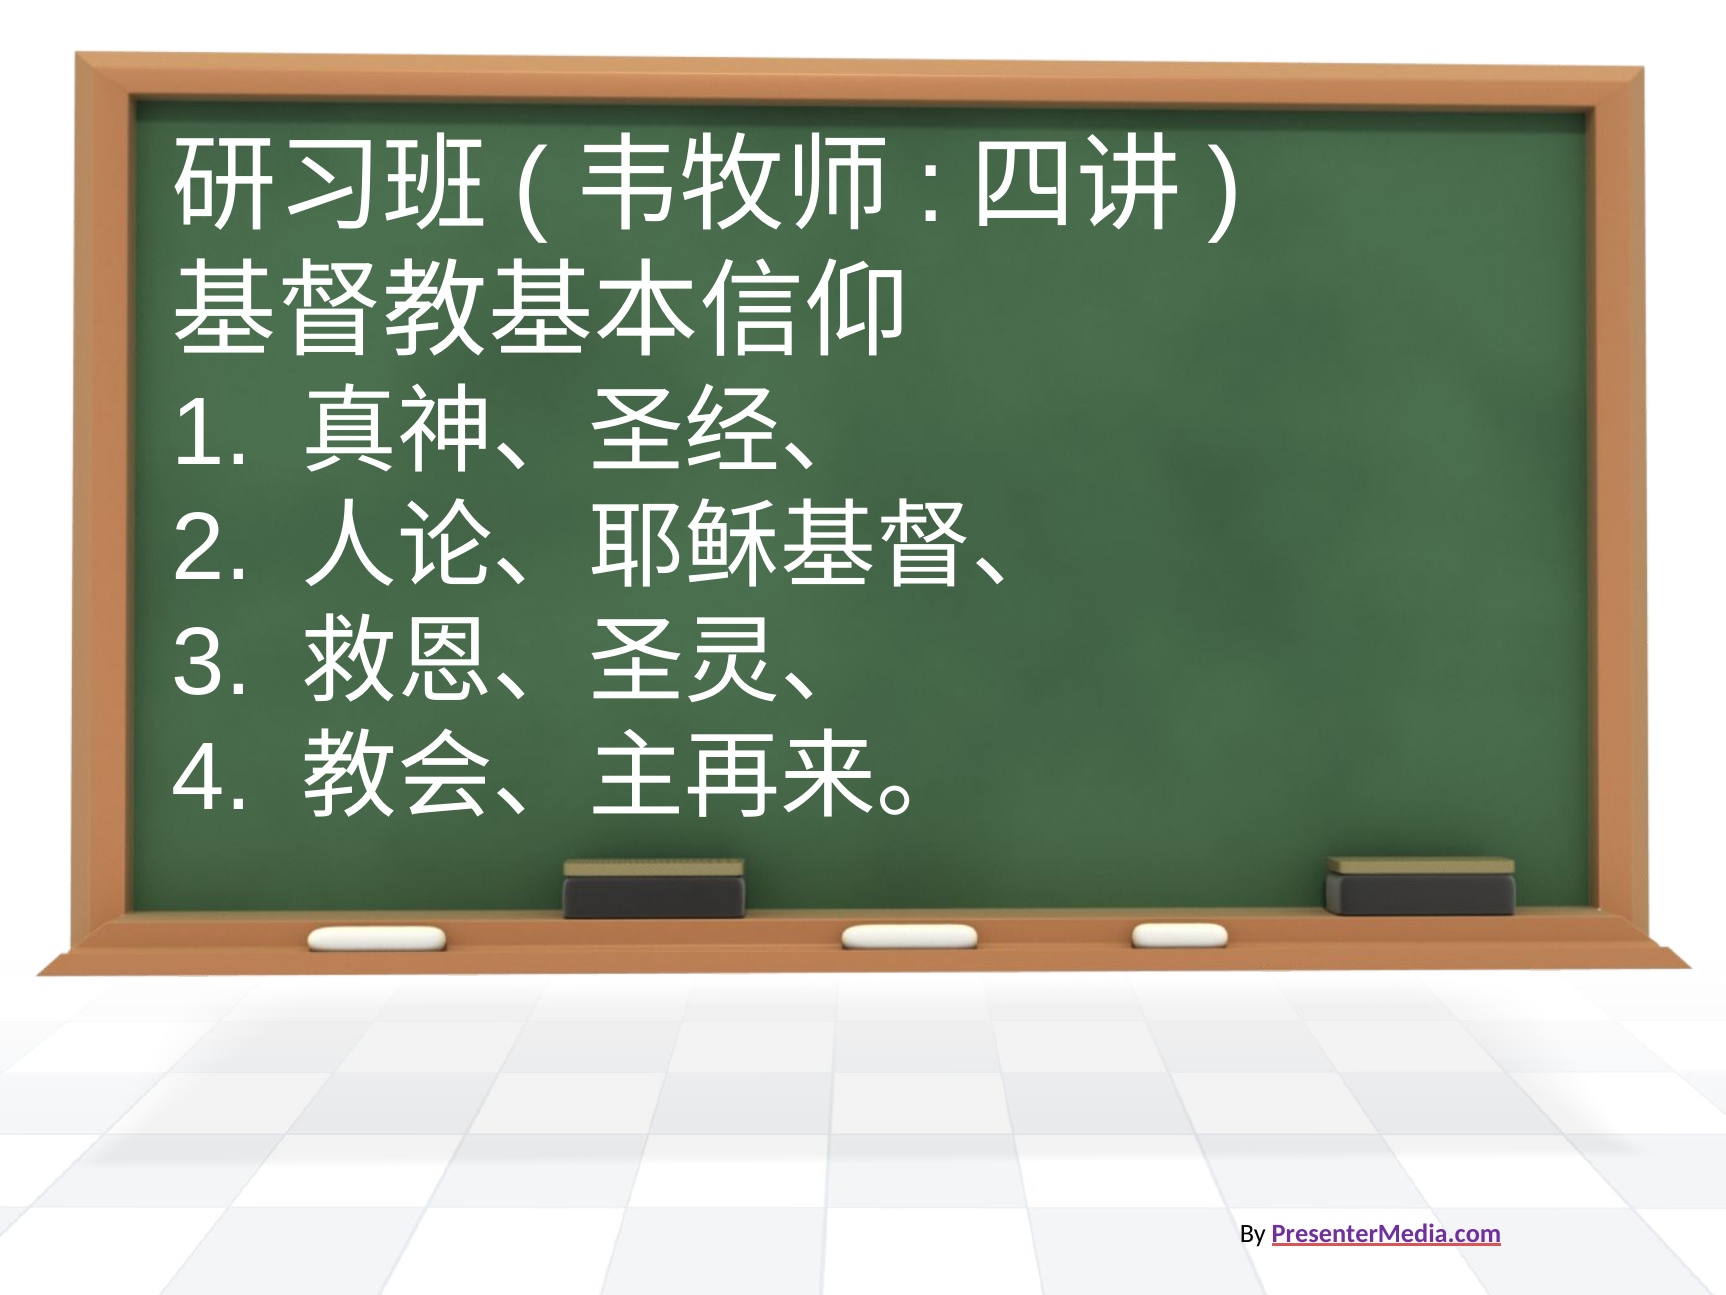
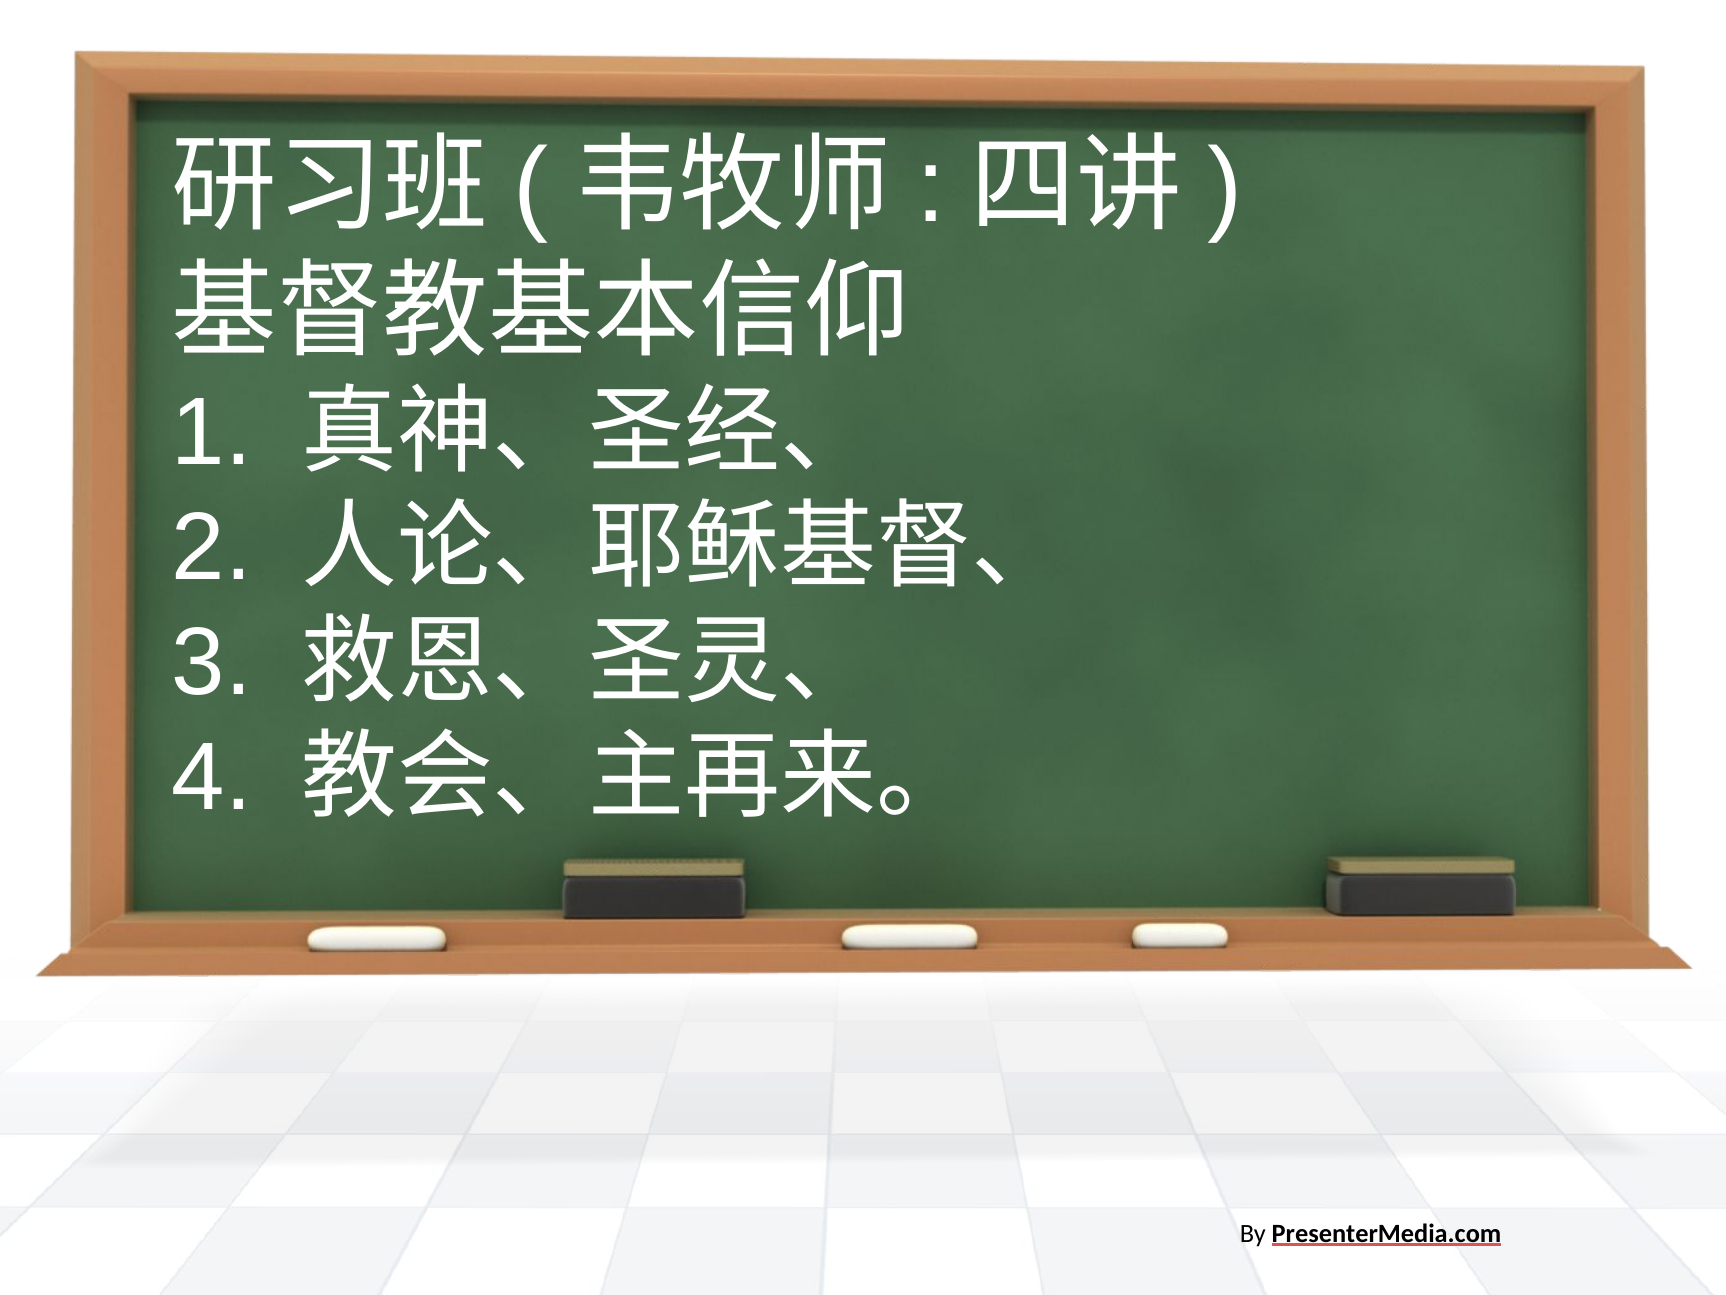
PresenterMedia.com colour: purple -> black
